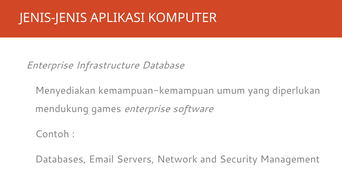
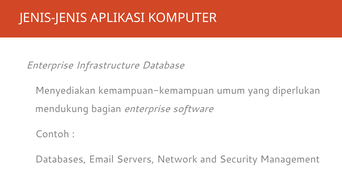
games: games -> bagian
